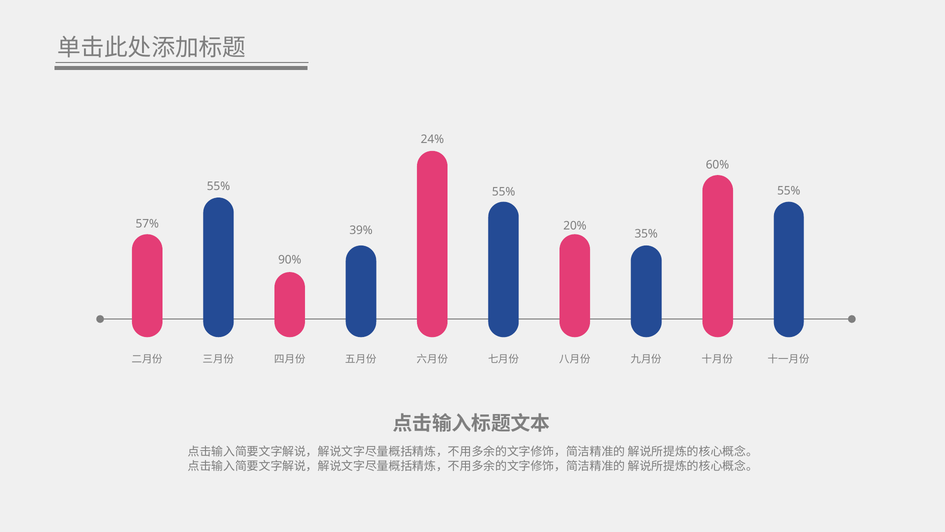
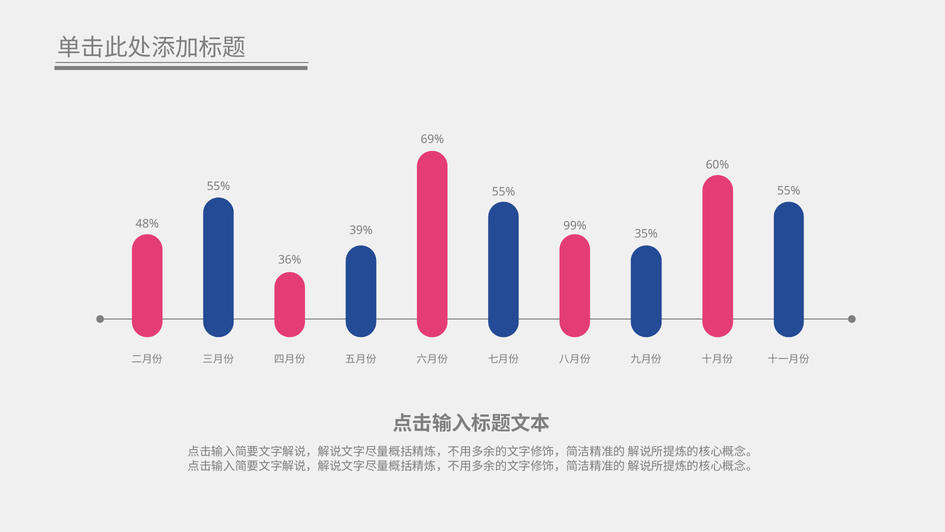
24%: 24% -> 69%
57%: 57% -> 48%
20%: 20% -> 99%
90%: 90% -> 36%
